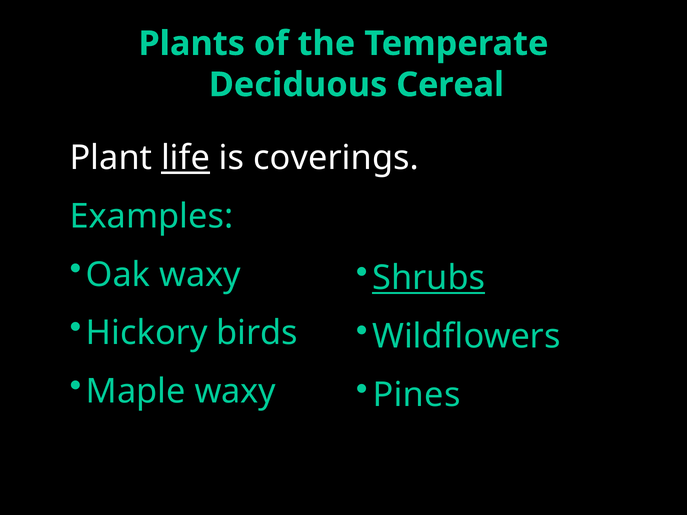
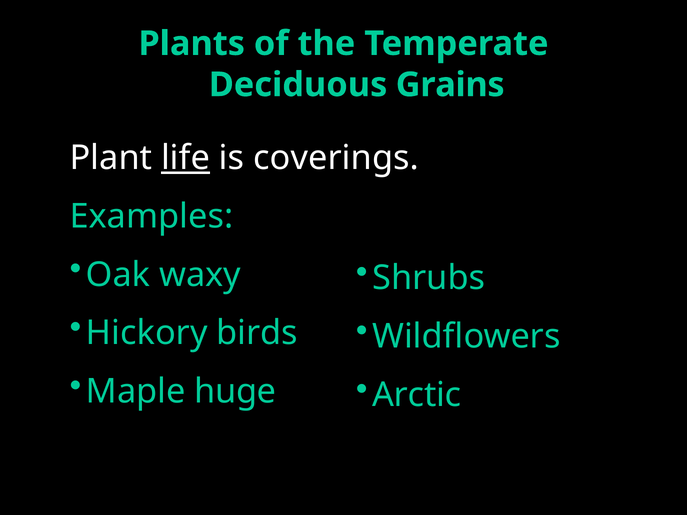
Cereal: Cereal -> Grains
Shrubs underline: present -> none
Maple waxy: waxy -> huge
Pines: Pines -> Arctic
